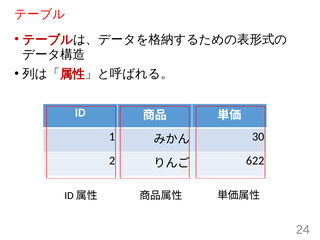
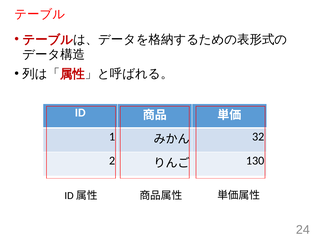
30: 30 -> 32
622: 622 -> 130
